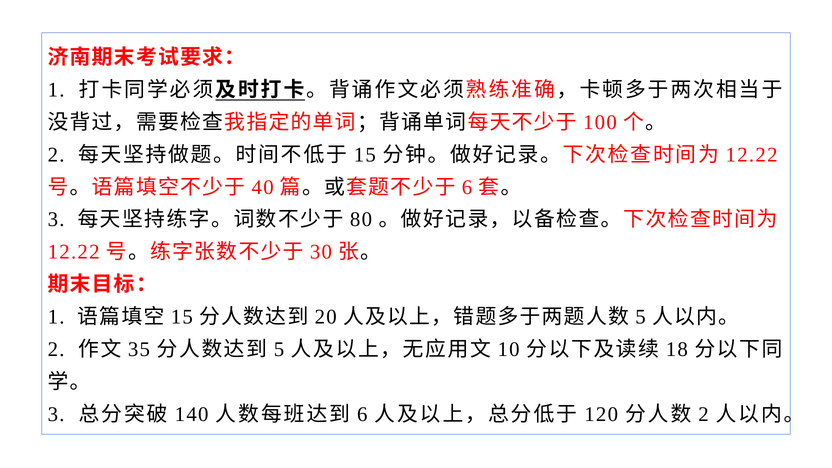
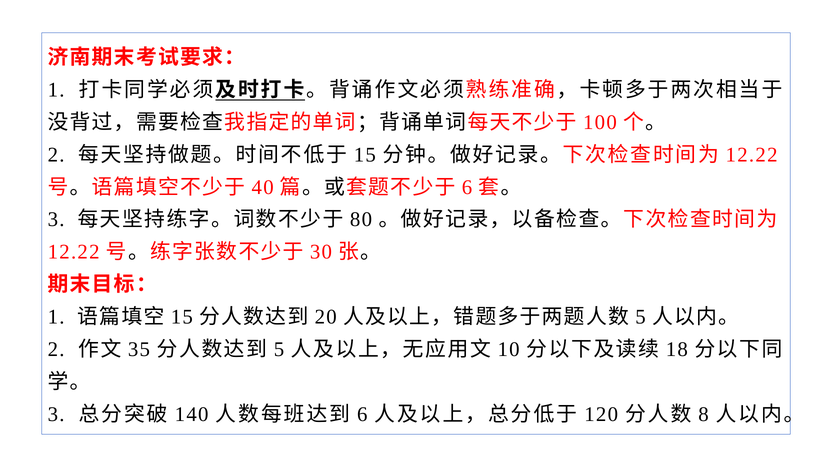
2 at (704, 414): 2 -> 8
